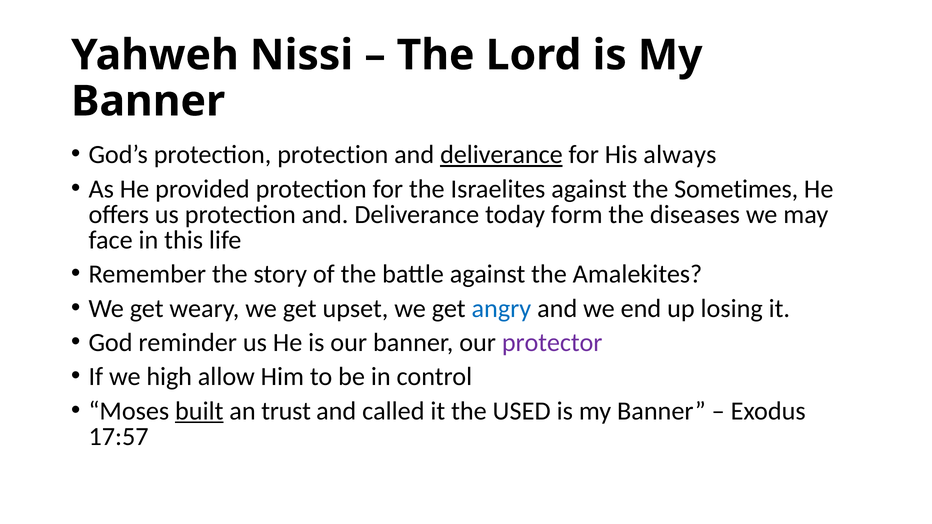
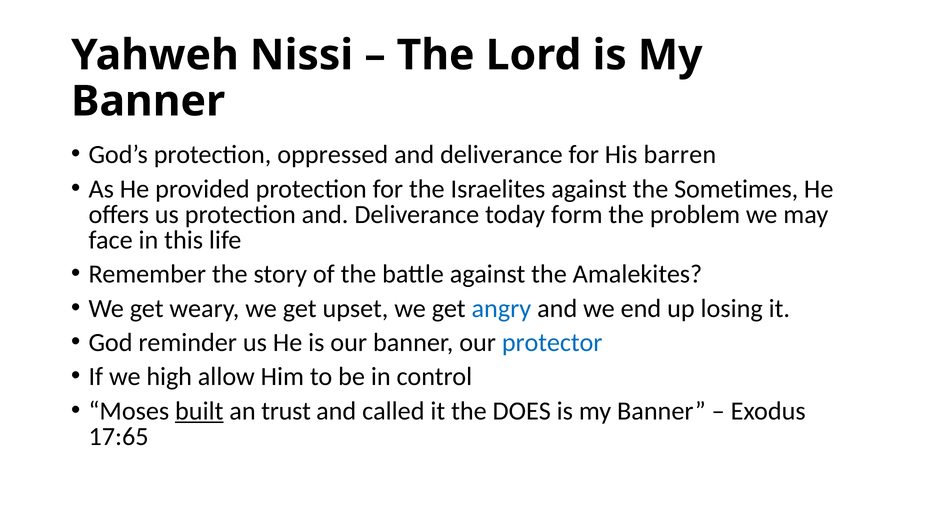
protection protection: protection -> oppressed
deliverance at (501, 155) underline: present -> none
always: always -> barren
diseases: diseases -> problem
protector colour: purple -> blue
USED: USED -> DOES
17:57: 17:57 -> 17:65
